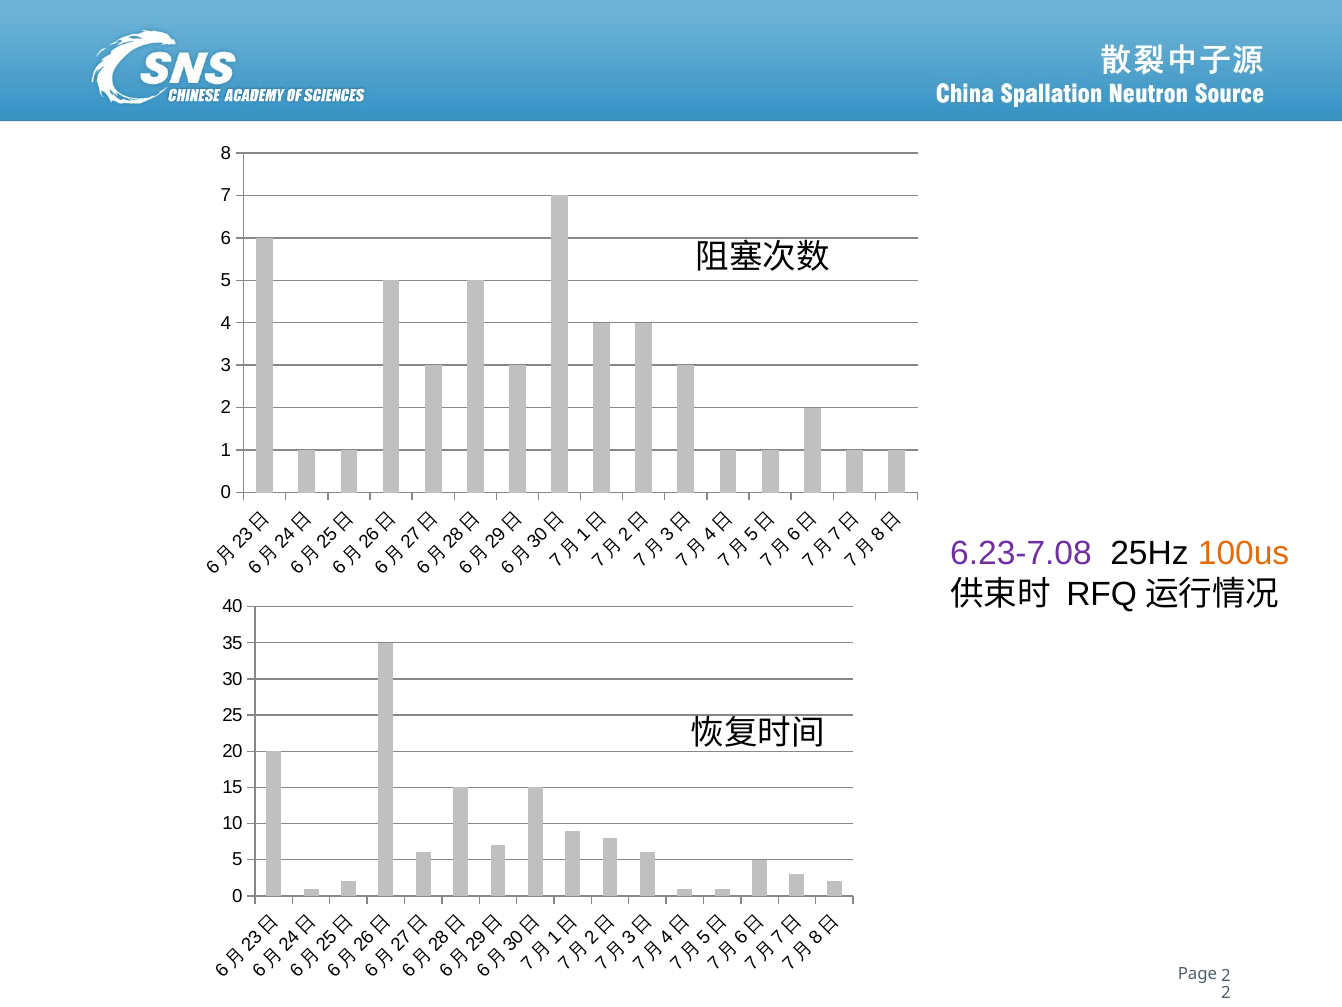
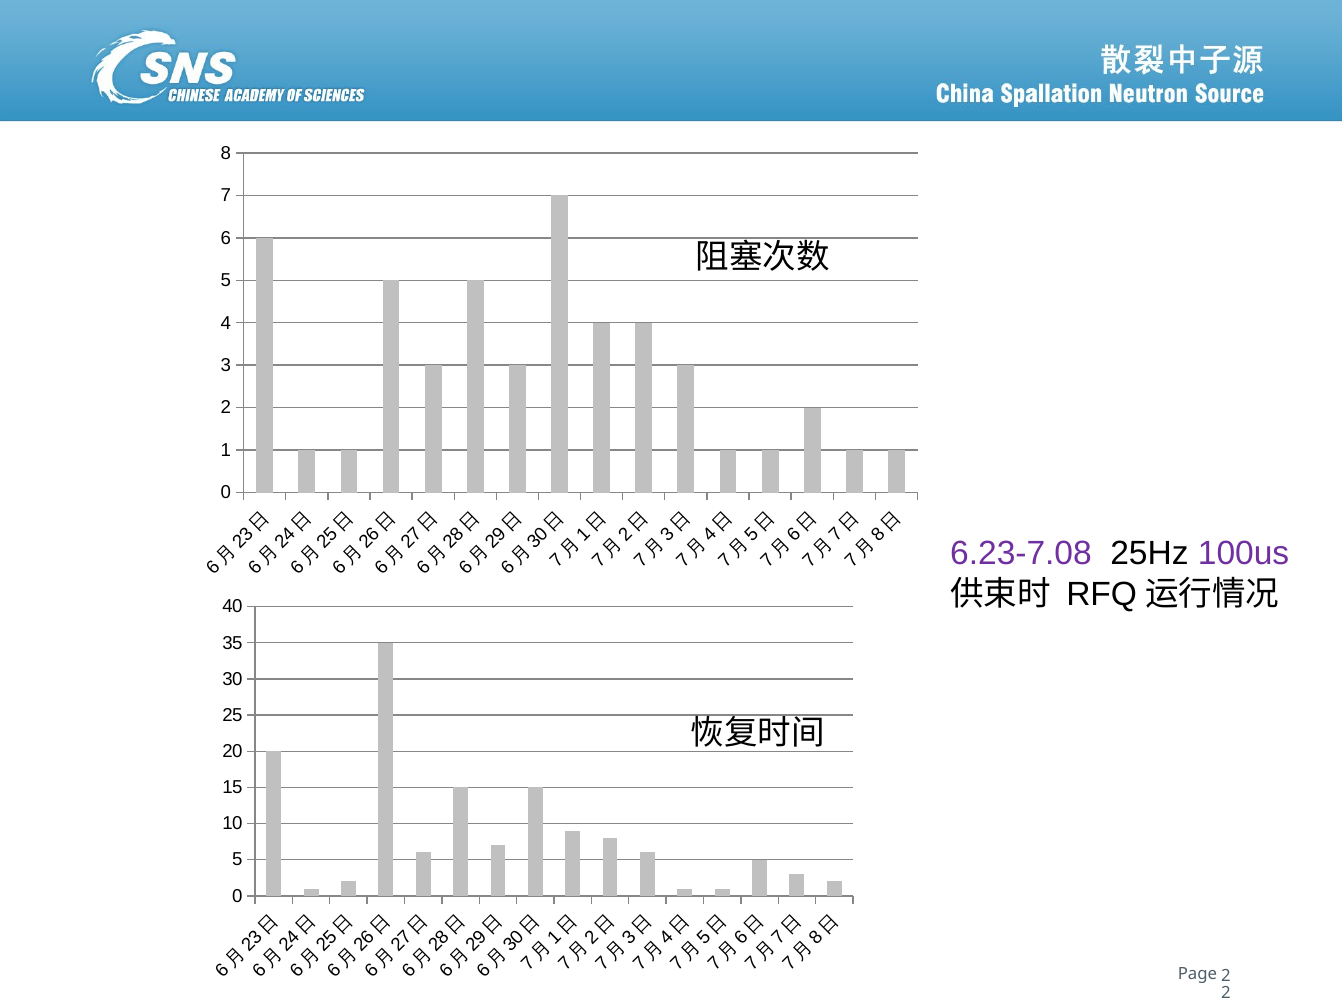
100us colour: orange -> purple
